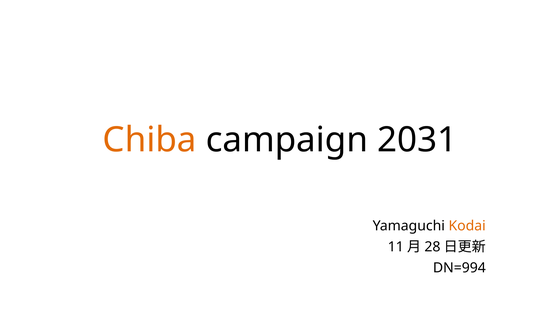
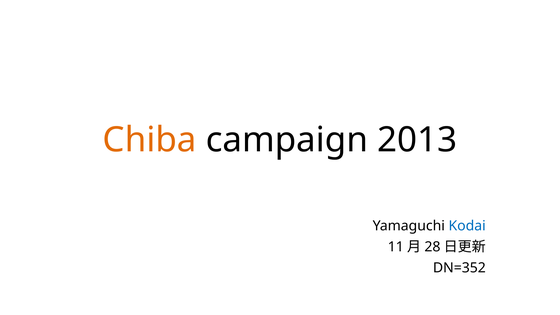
2031: 2031 -> 2013
Kodai colour: orange -> blue
DN=994: DN=994 -> DN=352
